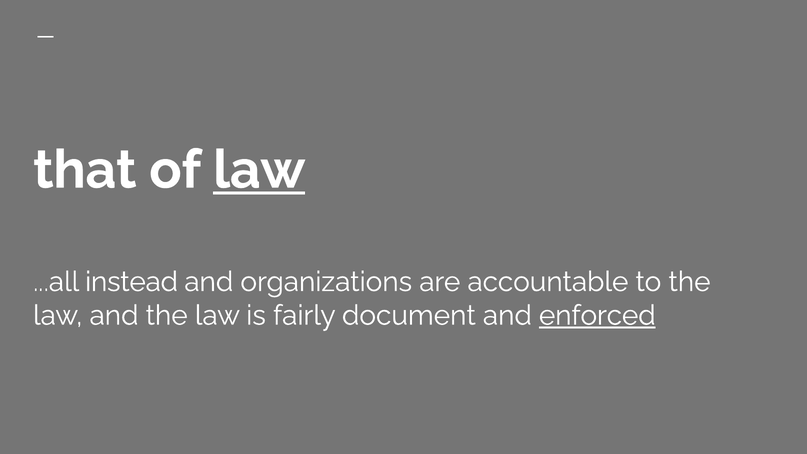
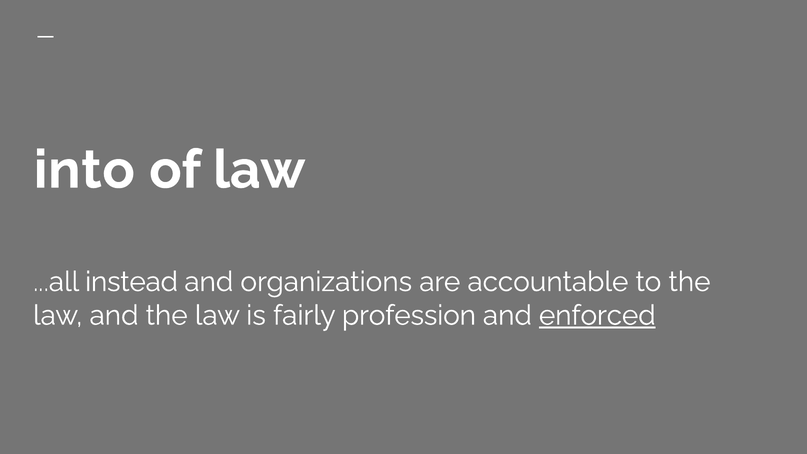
that: that -> into
law at (259, 170) underline: present -> none
document: document -> profession
